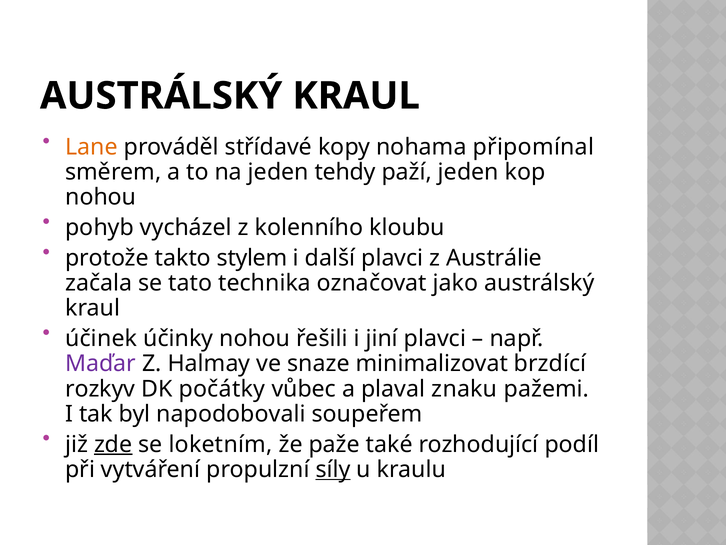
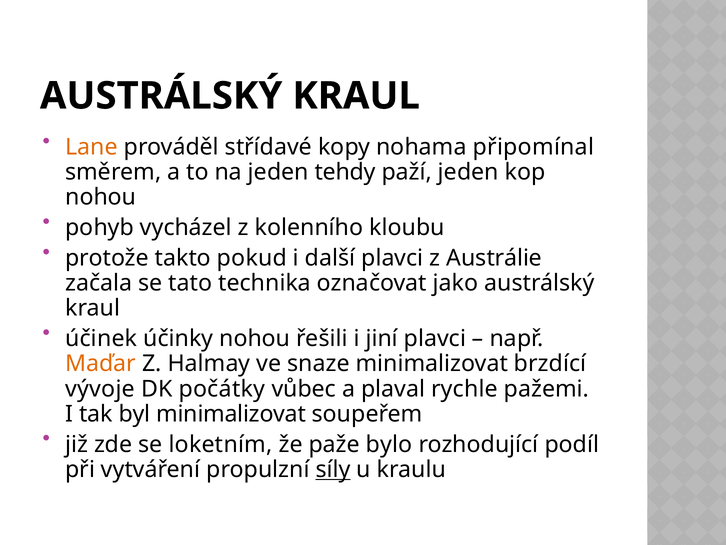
stylem: stylem -> pokud
Maďar colour: purple -> orange
rozkyv: rozkyv -> vývoje
znaku: znaku -> rychle
byl napodobovali: napodobovali -> minimalizovat
zde underline: present -> none
také: také -> bylo
